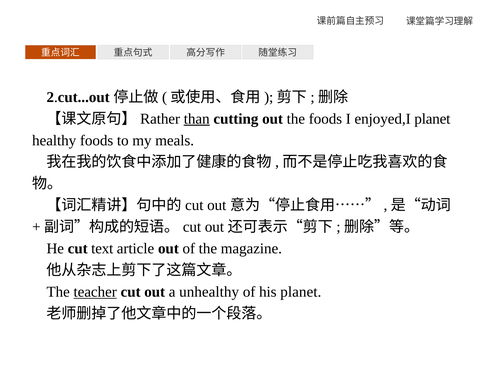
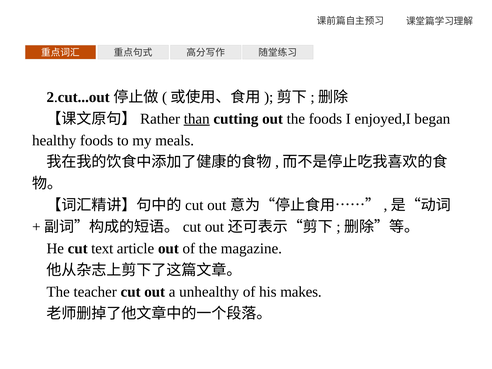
enjoyed,I planet: planet -> began
teacher underline: present -> none
his planet: planet -> makes
